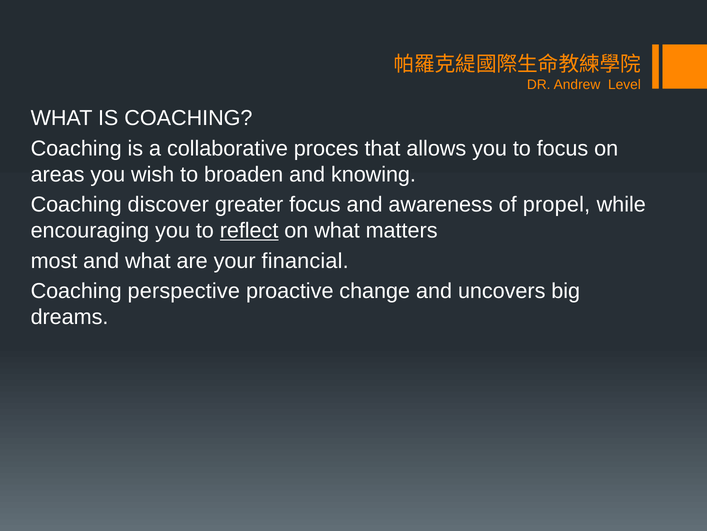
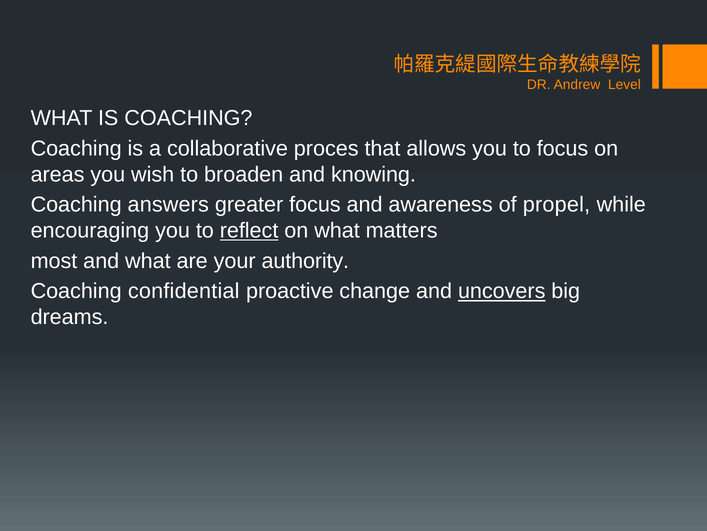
discover: discover -> answers
financial: financial -> authority
perspective: perspective -> confidential
uncovers underline: none -> present
